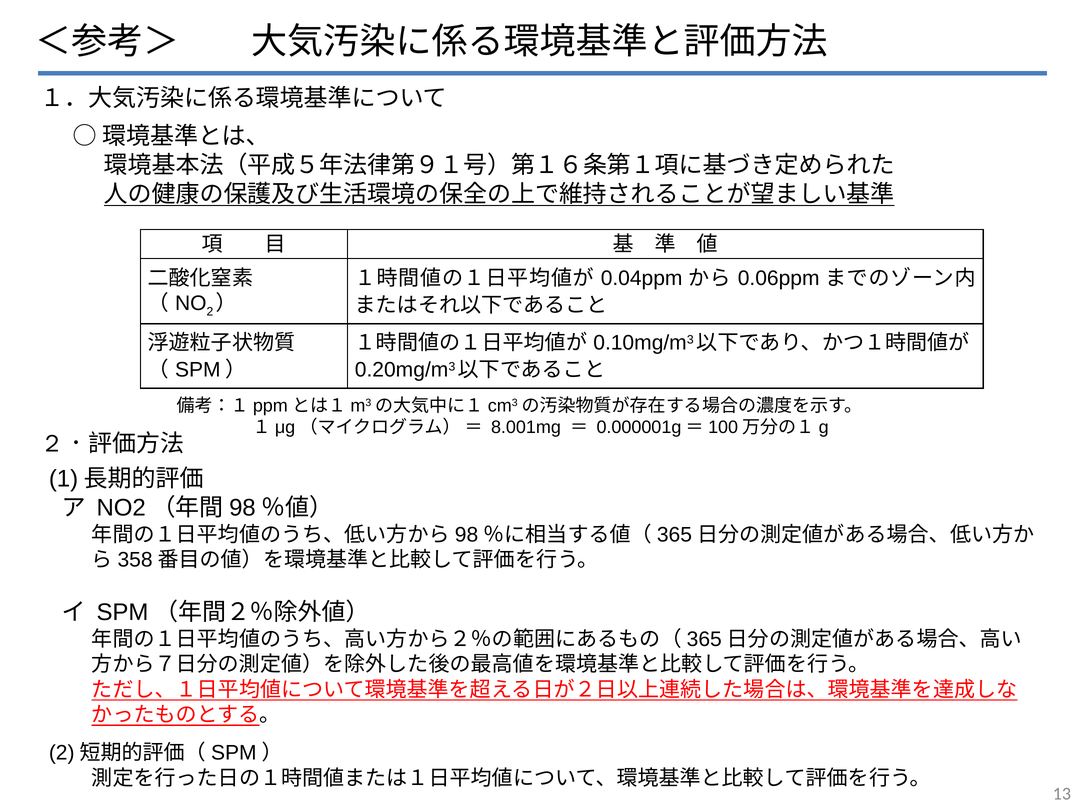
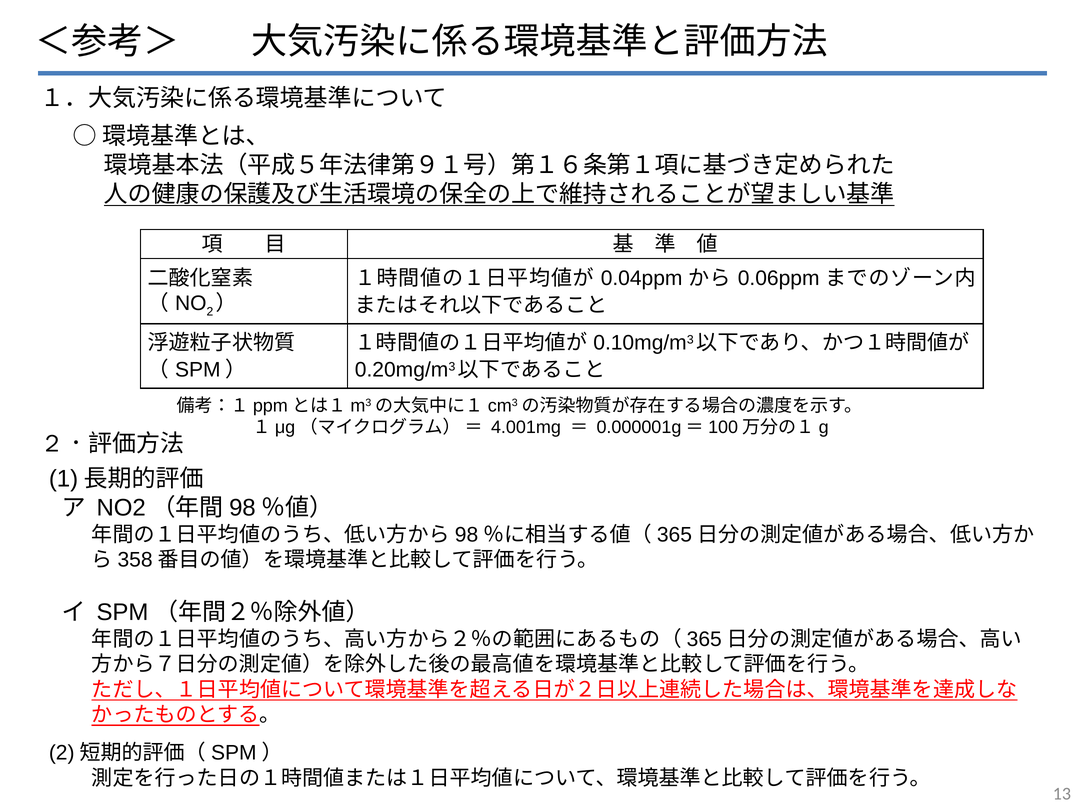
8.001mg: 8.001mg -> 4.001mg
